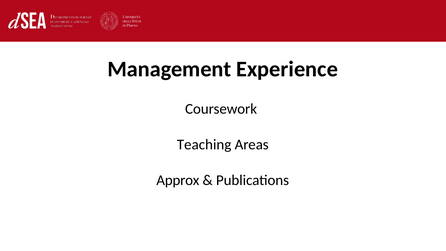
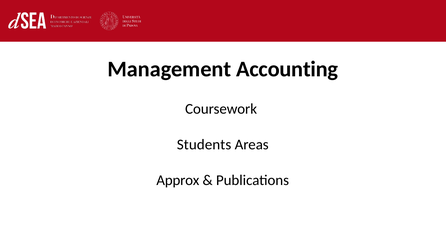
Experience: Experience -> Accounting
Teaching: Teaching -> Students
